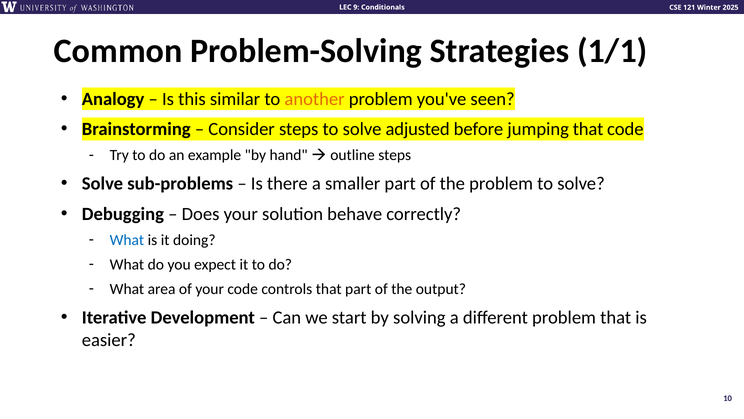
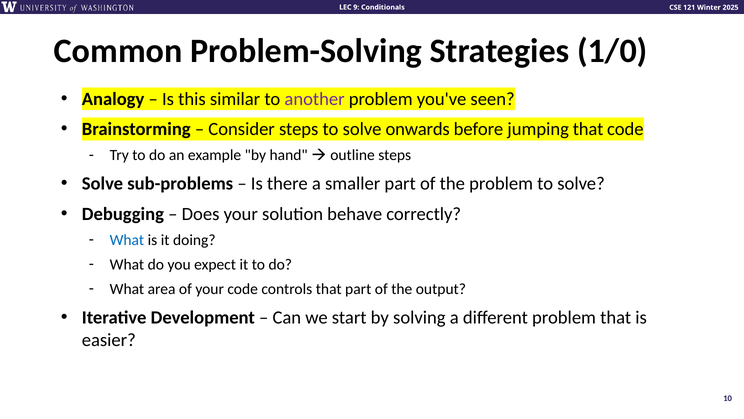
1/1: 1/1 -> 1/0
another colour: orange -> purple
adjusted: adjusted -> onwards
